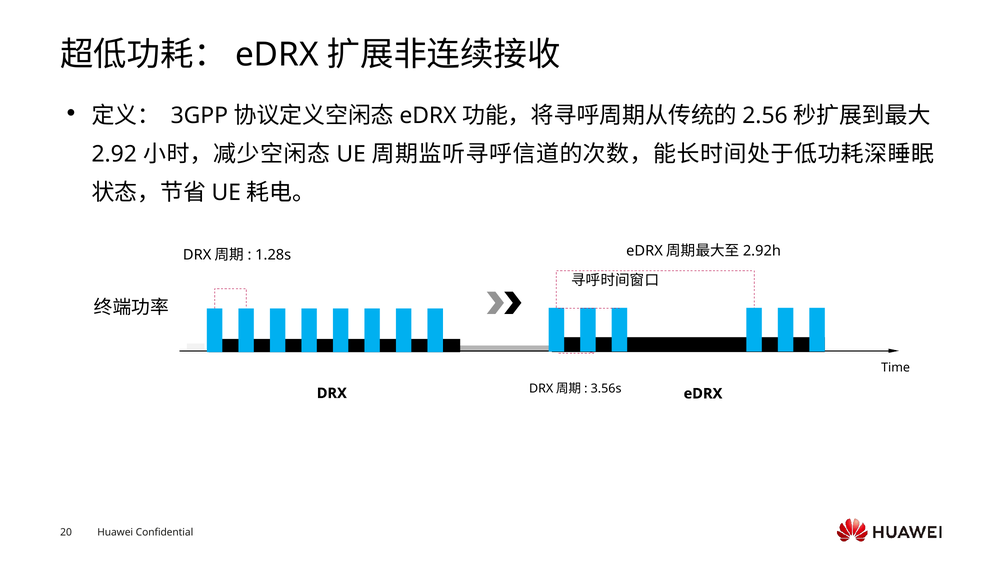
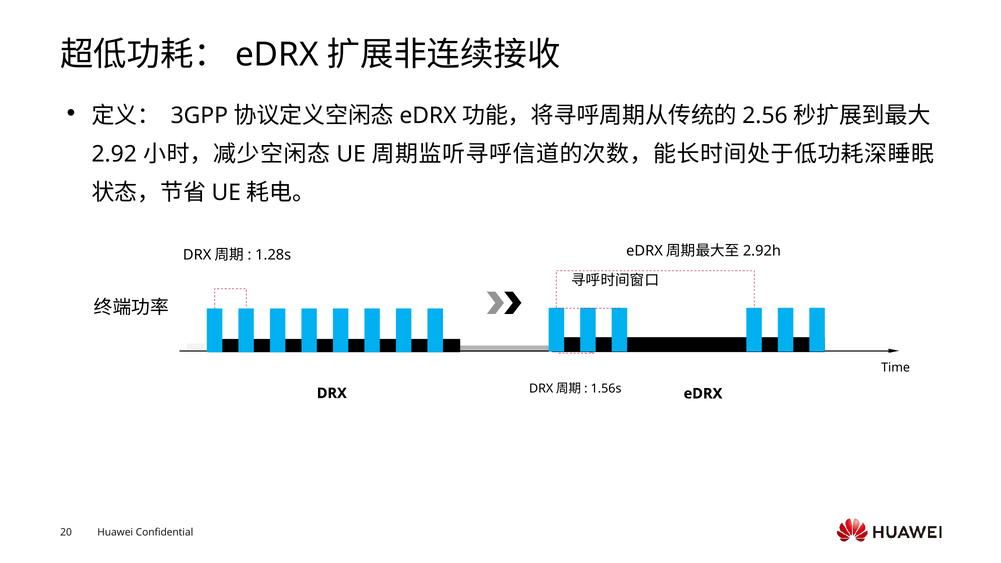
3.56s: 3.56s -> 1.56s
